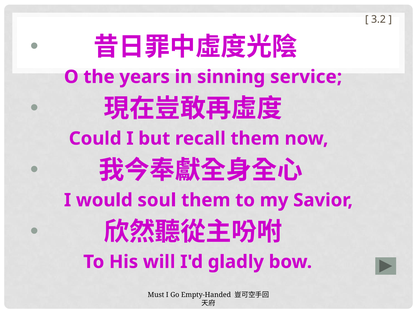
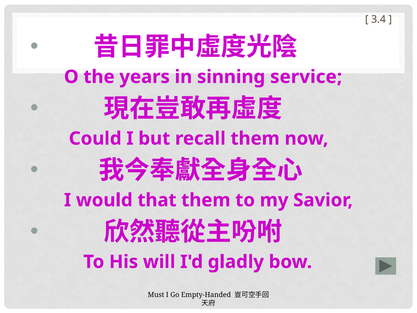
3.2: 3.2 -> 3.4
soul: soul -> that
